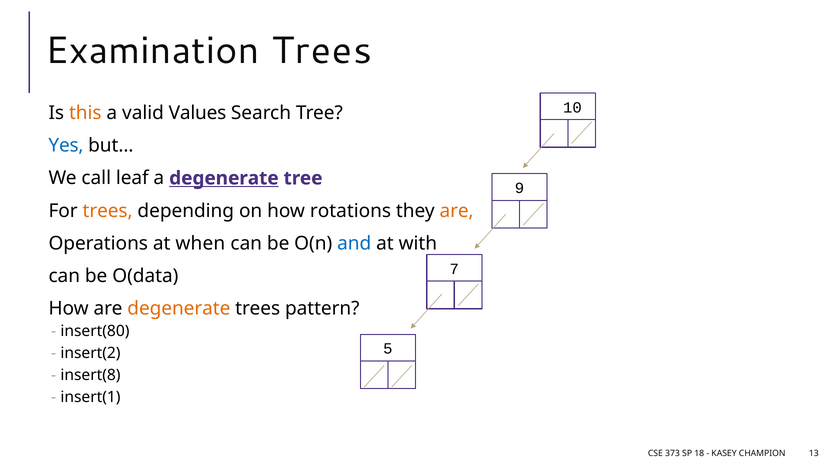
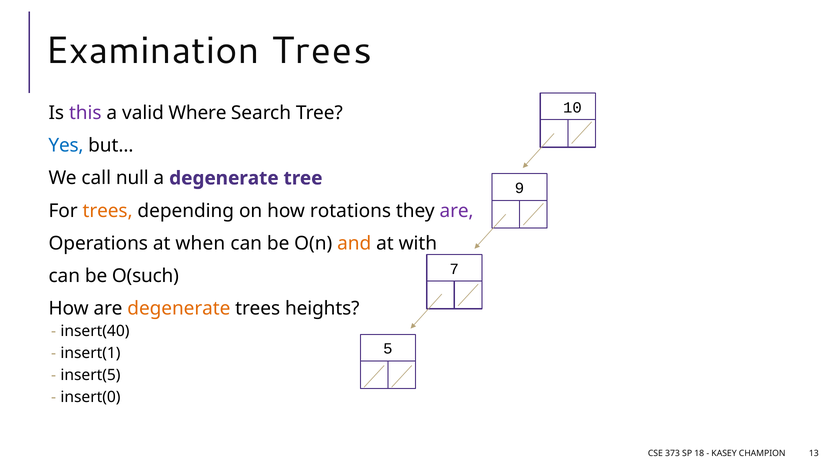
this colour: orange -> purple
Values: Values -> Where
leaf: leaf -> null
degenerate at (224, 178) underline: present -> none
are at (457, 211) colour: orange -> purple
and colour: blue -> orange
O(data: O(data -> O(such
pattern: pattern -> heights
insert(80: insert(80 -> insert(40
insert(2: insert(2 -> insert(1
insert(8: insert(8 -> insert(5
insert(1: insert(1 -> insert(0
